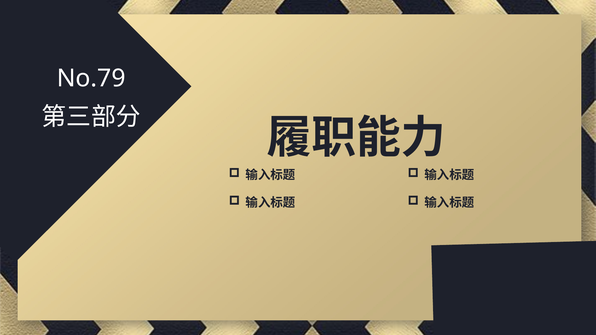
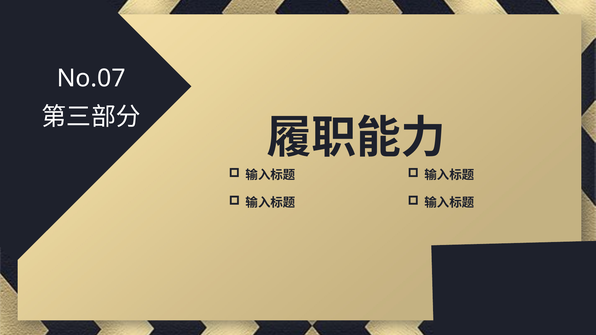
No.79: No.79 -> No.07
